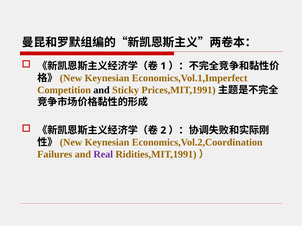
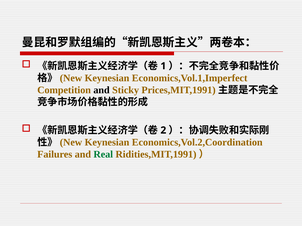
Real colour: purple -> green
